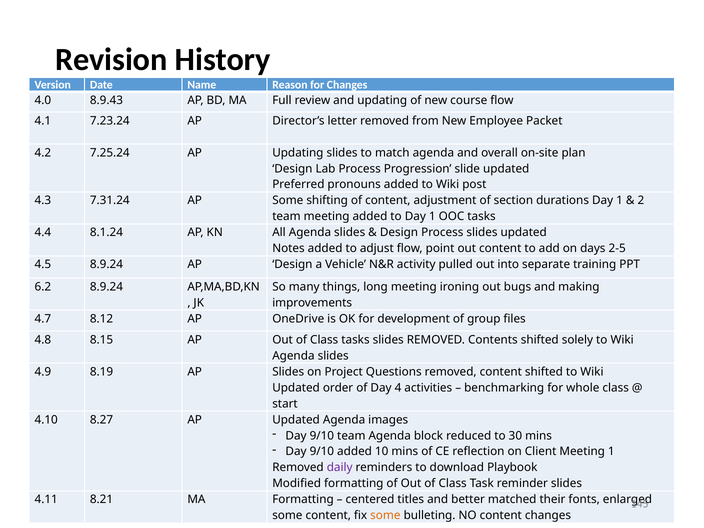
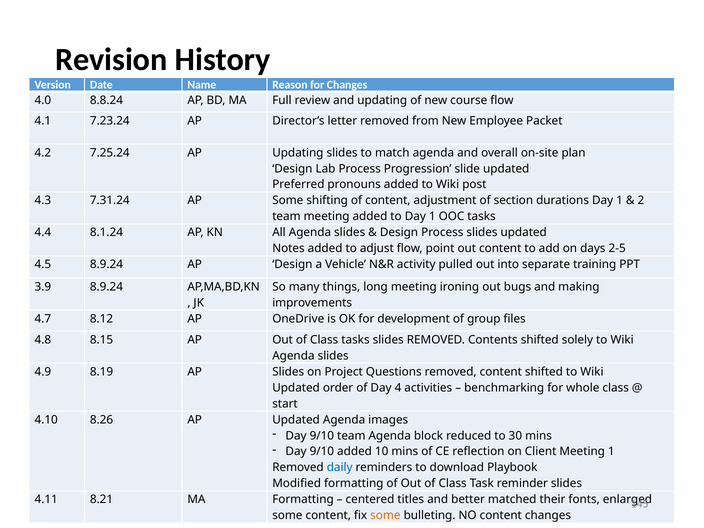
8.9.43: 8.9.43 -> 8.8.24
6.2: 6.2 -> 3.9
8.27: 8.27 -> 8.26
daily colour: purple -> blue
